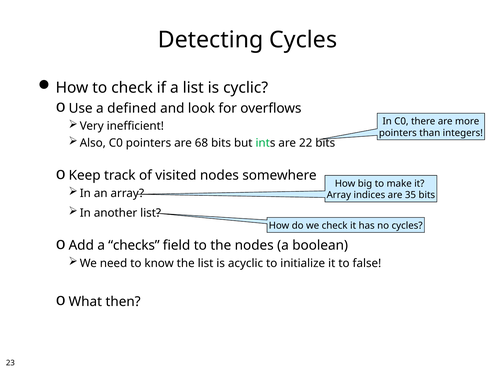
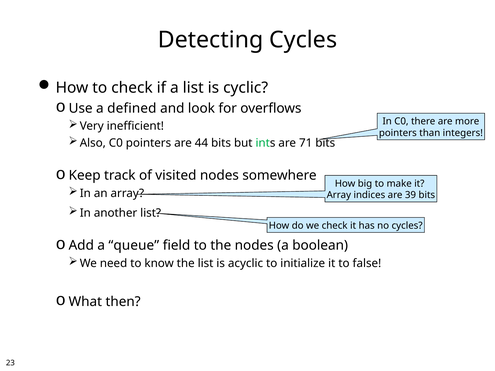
68: 68 -> 44
22: 22 -> 71
35: 35 -> 39
checks: checks -> queue
